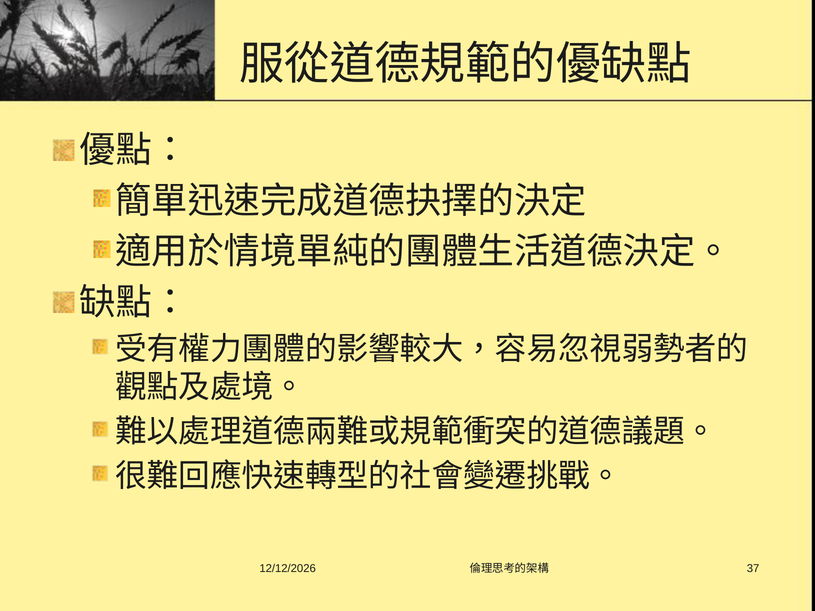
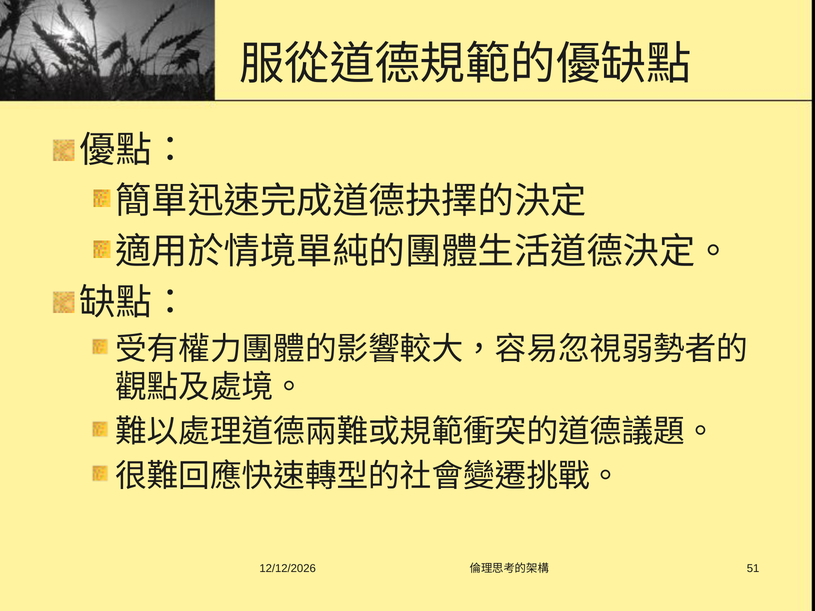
37: 37 -> 51
